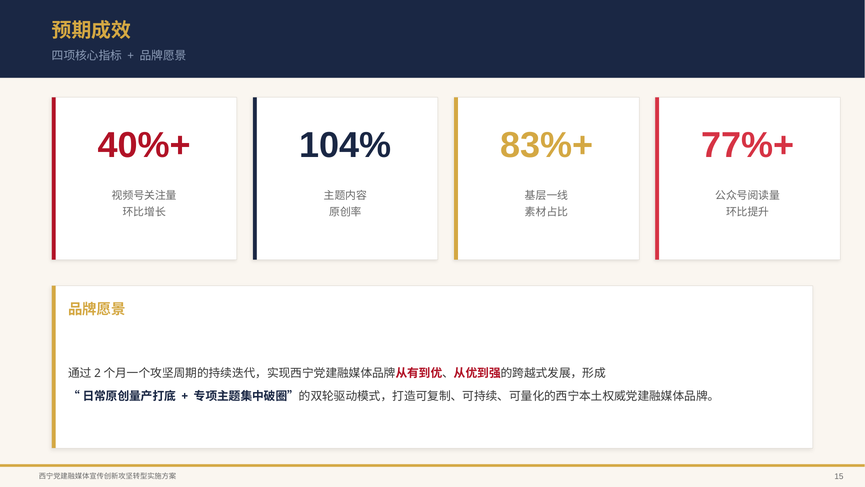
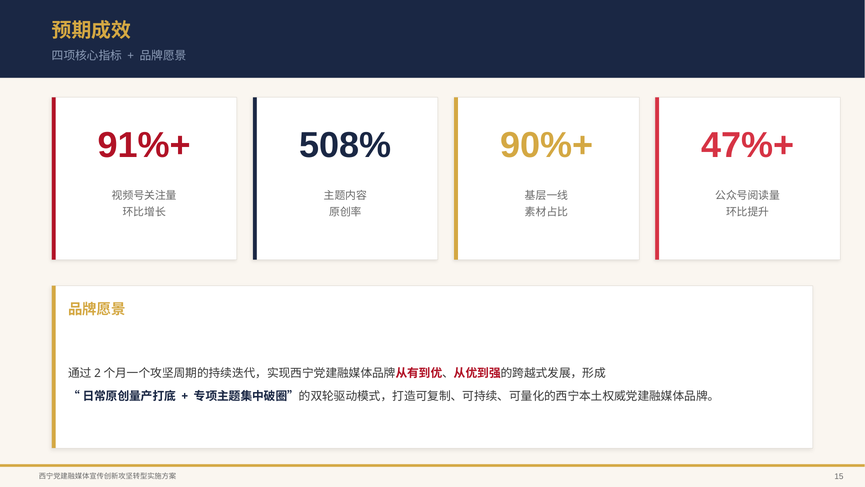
40%+: 40%+ -> 91%+
104%: 104% -> 508%
83%+: 83%+ -> 90%+
77%+: 77%+ -> 47%+
